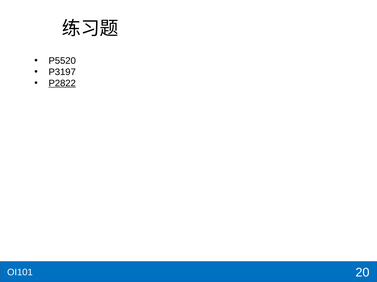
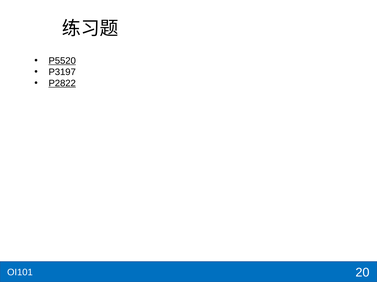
P5520 underline: none -> present
